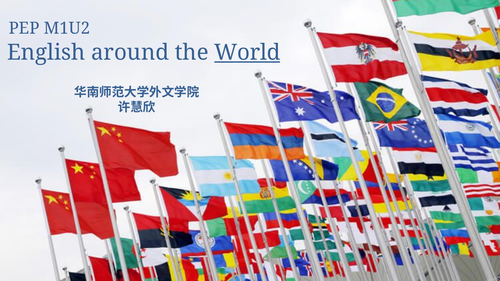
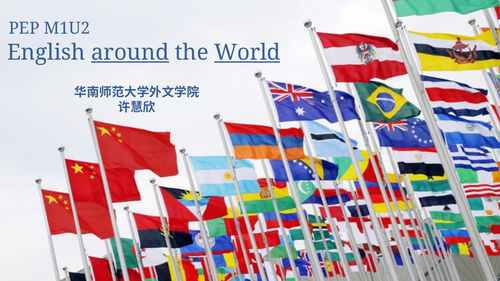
around underline: none -> present
